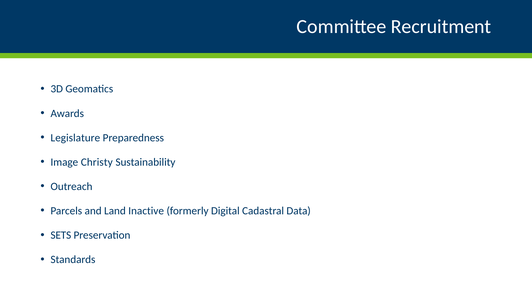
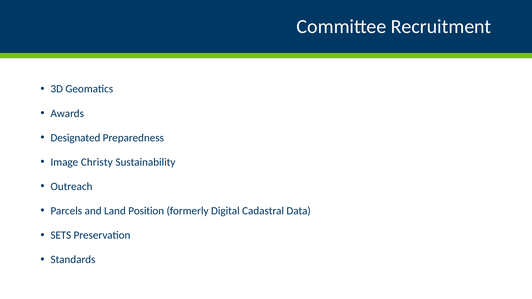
Legislature: Legislature -> Designated
Inactive: Inactive -> Position
